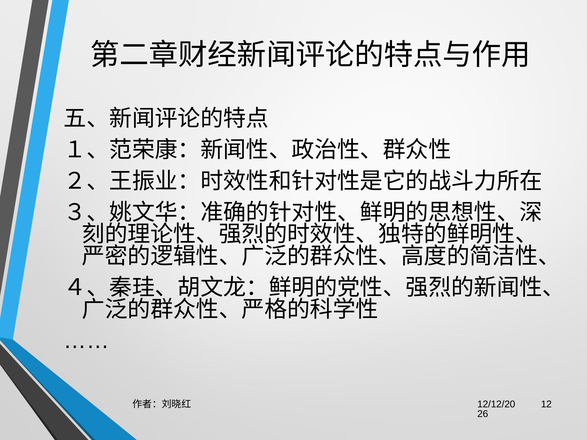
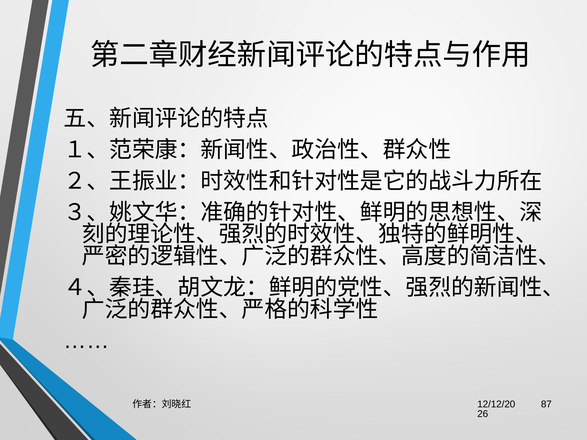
12: 12 -> 87
